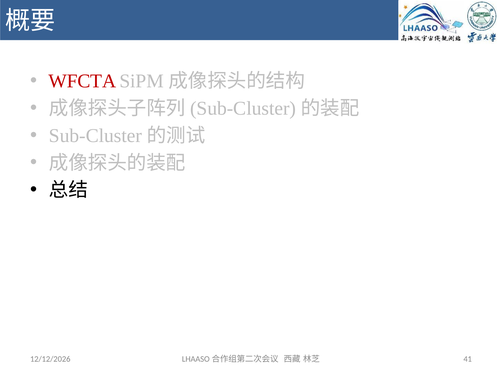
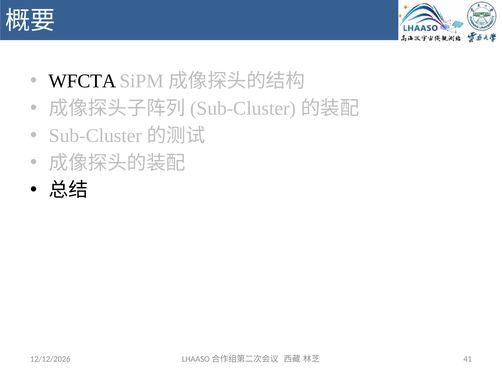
WFCTA colour: red -> black
